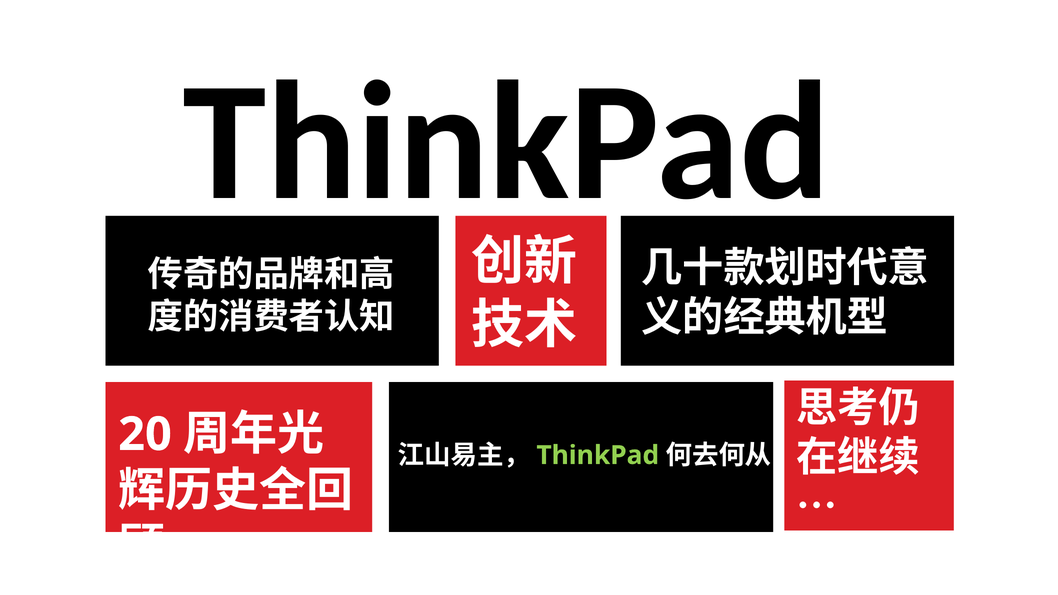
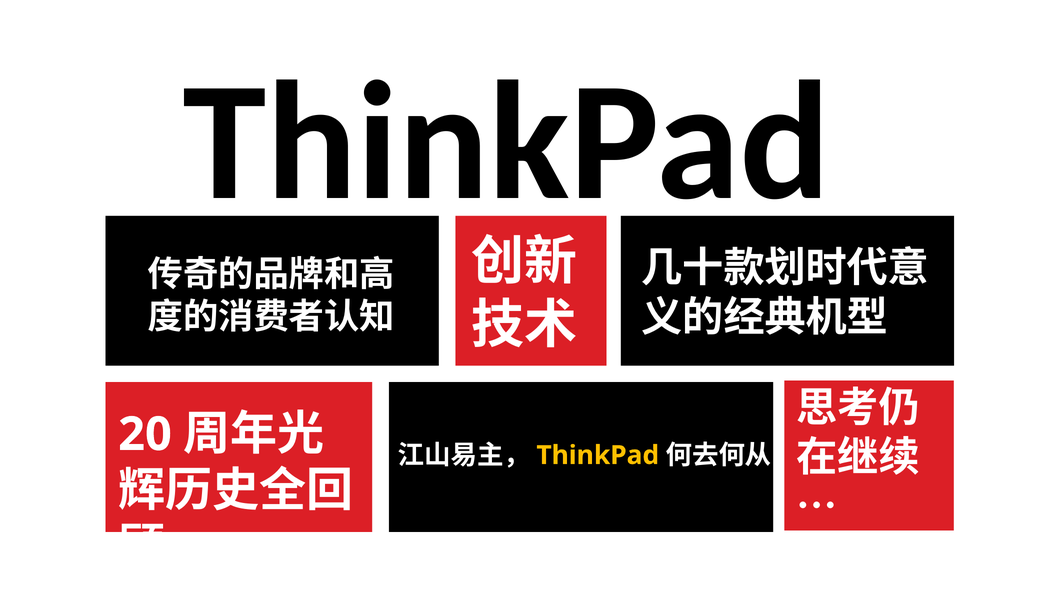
ThinkPad at (598, 455) colour: light green -> yellow
